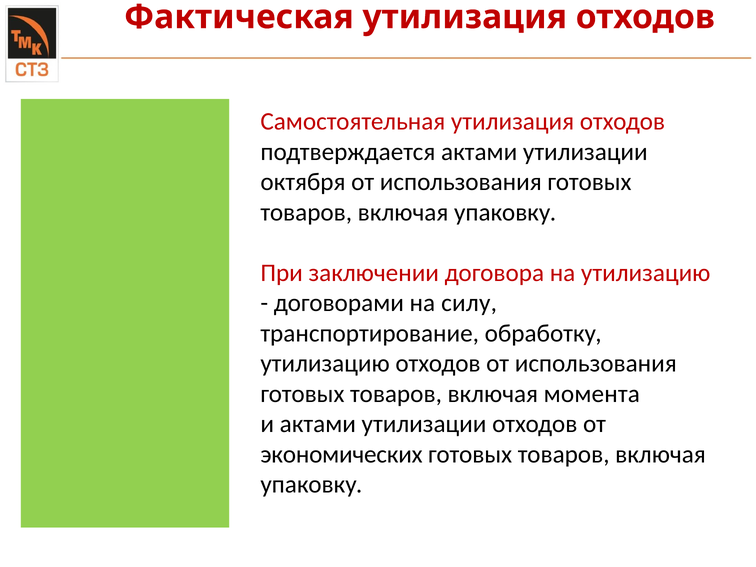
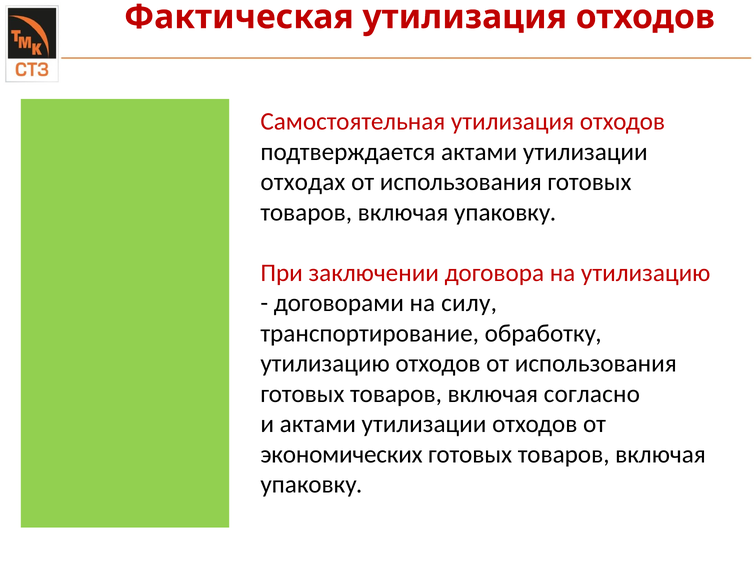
октября: октября -> отходах
момента: момента -> согласно
